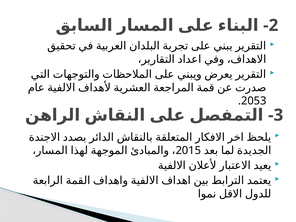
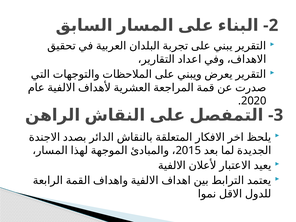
2053: 2053 -> 2020
